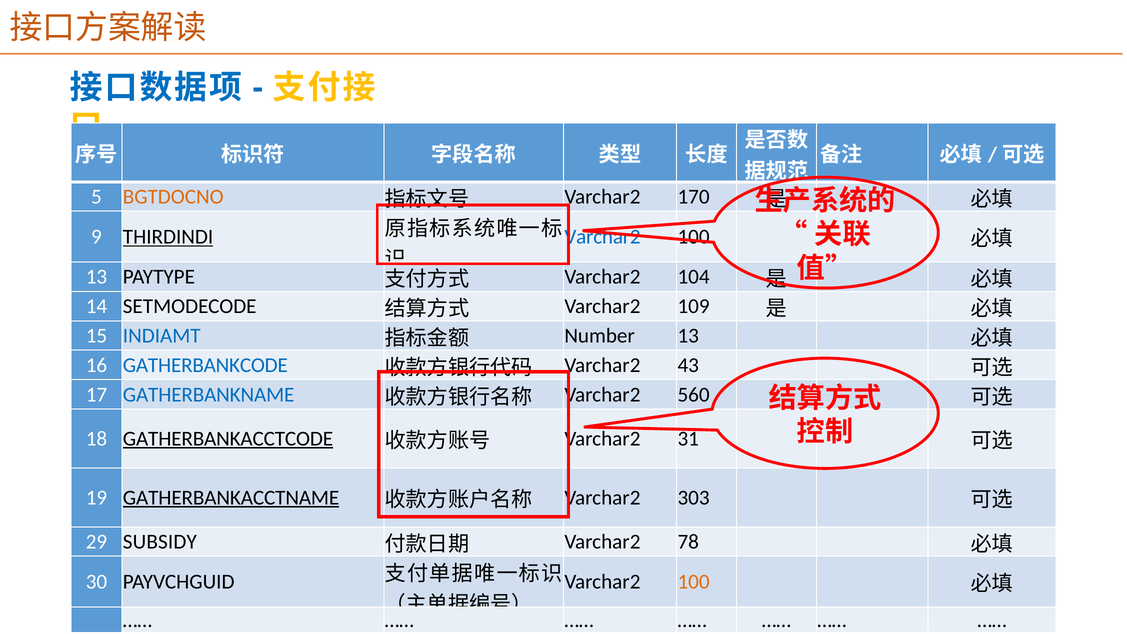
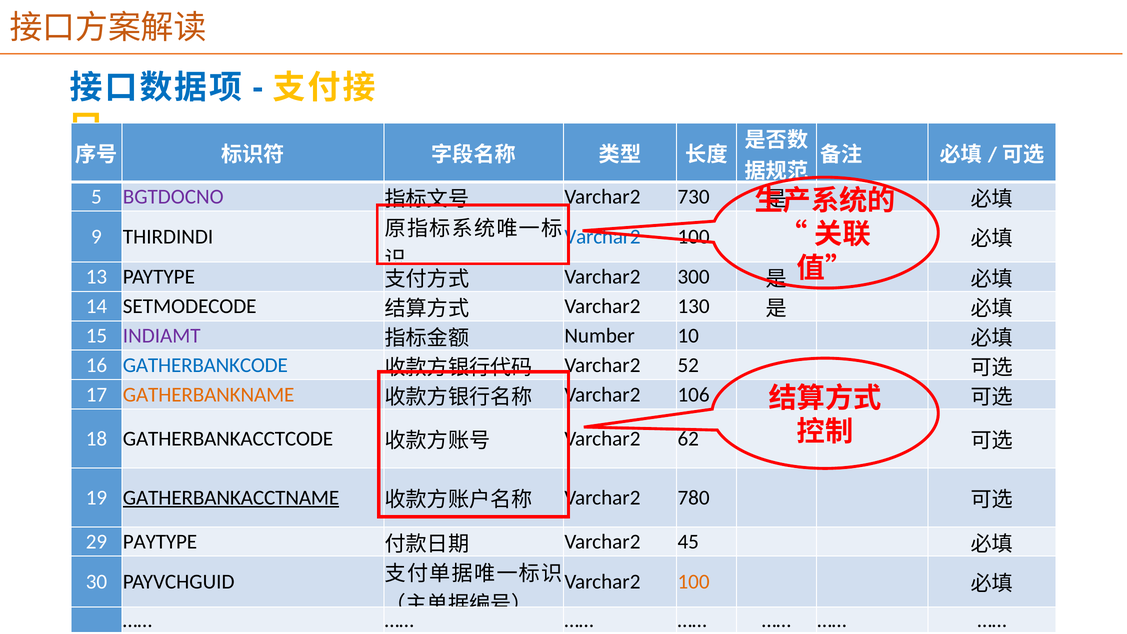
BGTDOCNO colour: orange -> purple
170: 170 -> 730
THIRDINDI underline: present -> none
104: 104 -> 300
109: 109 -> 130
INDIAMT colour: blue -> purple
Number 13: 13 -> 10
43: 43 -> 52
GATHERBANKNAME colour: blue -> orange
560: 560 -> 106
GATHERBANKACCTCODE underline: present -> none
31: 31 -> 62
303: 303 -> 780
29 SUBSIDY: SUBSIDY -> PAYTYPE
78: 78 -> 45
